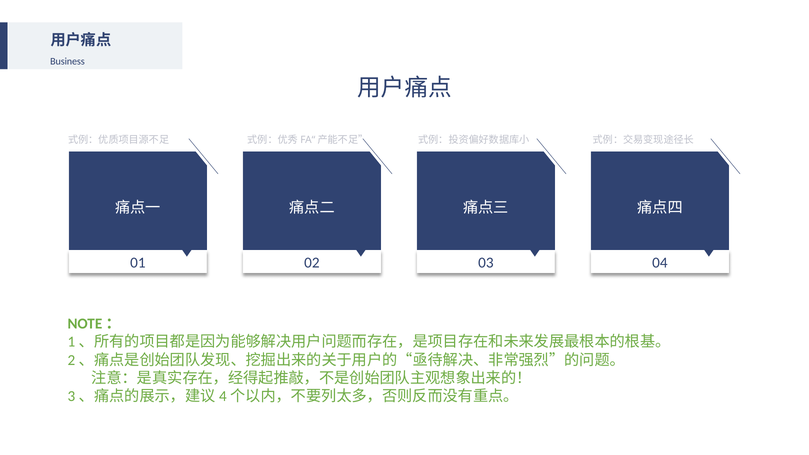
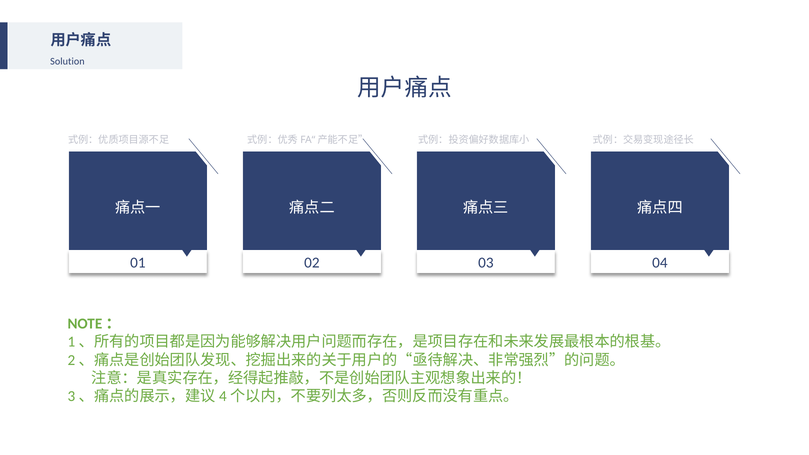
Business: Business -> Solution
